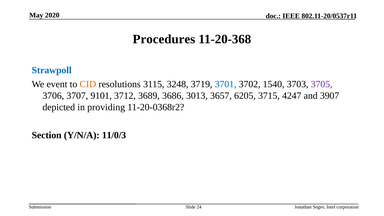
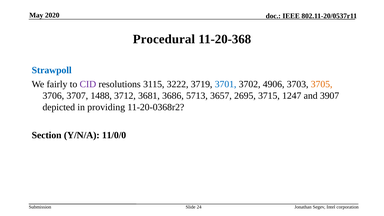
Procedures: Procedures -> Procedural
event: event -> fairly
CID colour: orange -> purple
3248: 3248 -> 3222
1540: 1540 -> 4906
3705 colour: purple -> orange
9101: 9101 -> 1488
3689: 3689 -> 3681
3013: 3013 -> 5713
6205: 6205 -> 2695
4247: 4247 -> 1247
11/0/3: 11/0/3 -> 11/0/0
